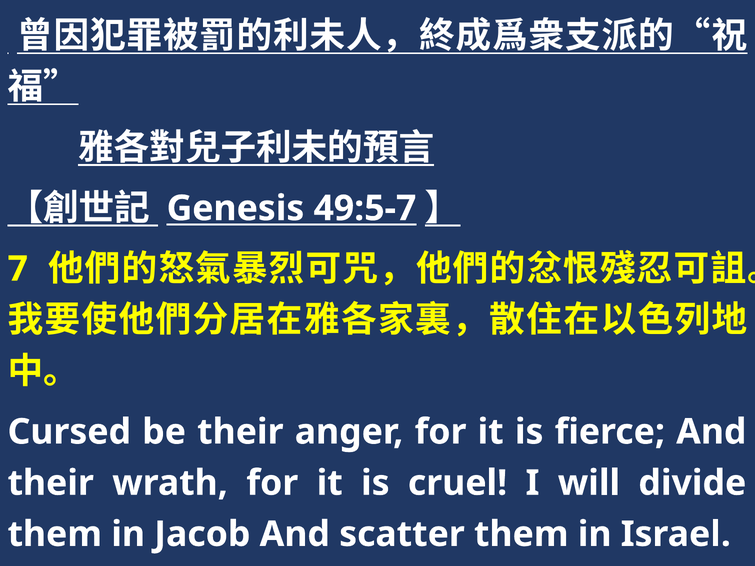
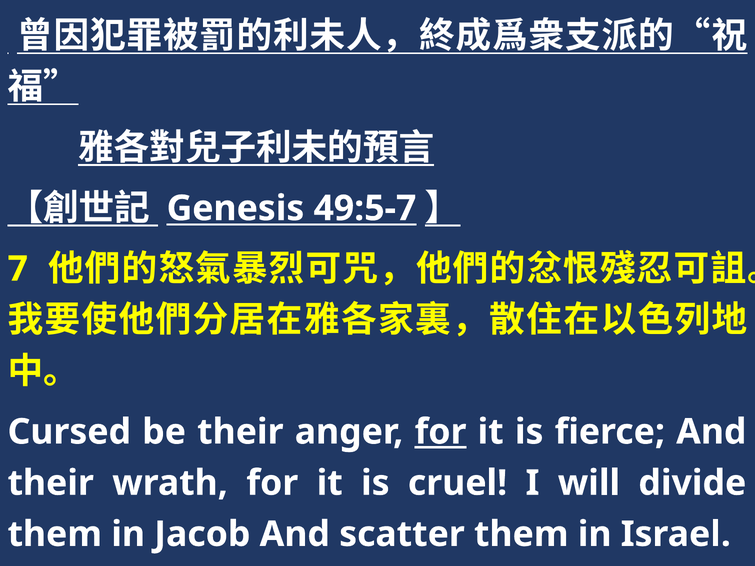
for at (441, 432) underline: none -> present
